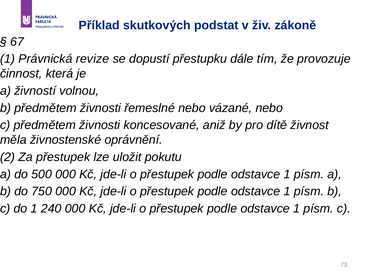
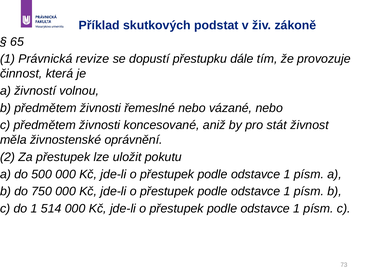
67: 67 -> 65
dítě: dítě -> stát
240: 240 -> 514
